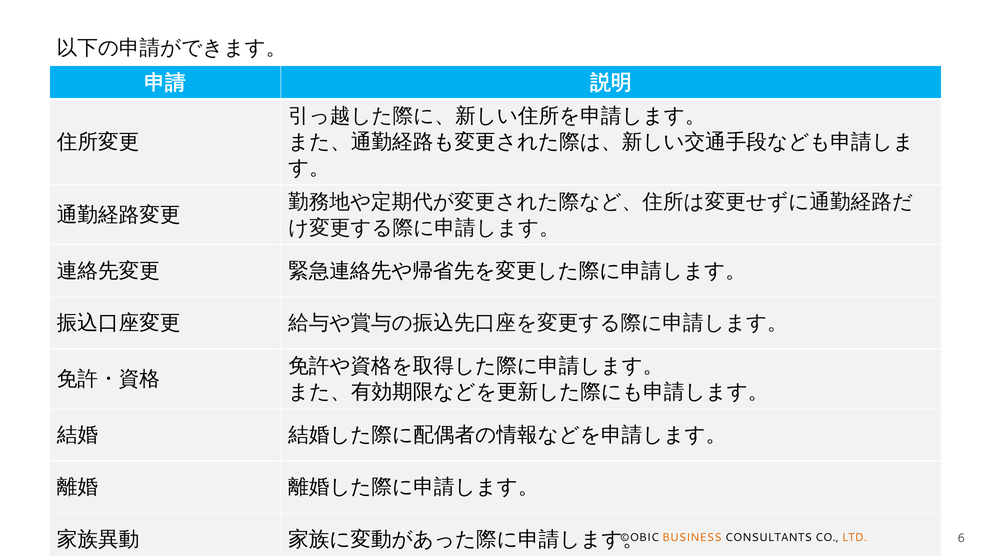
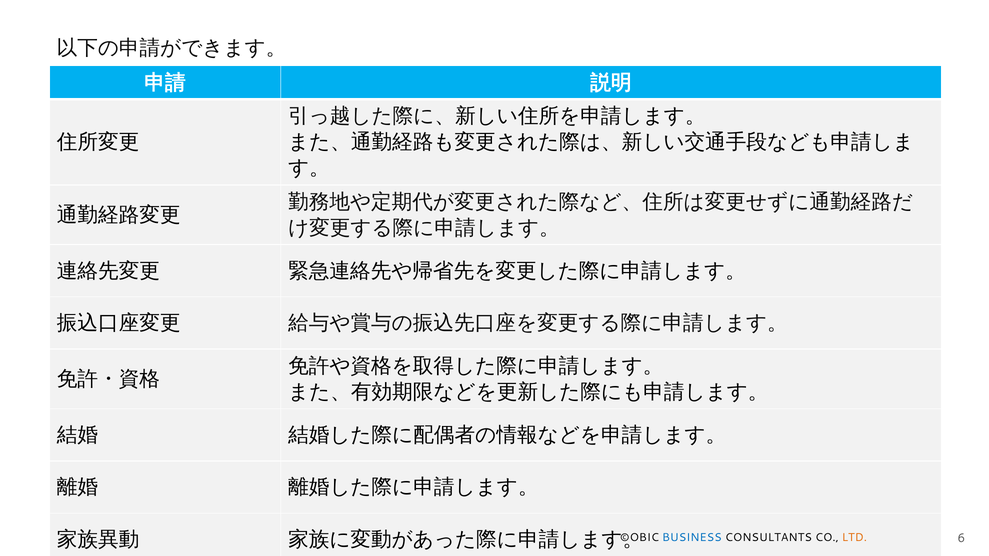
BUSINESS colour: orange -> blue
